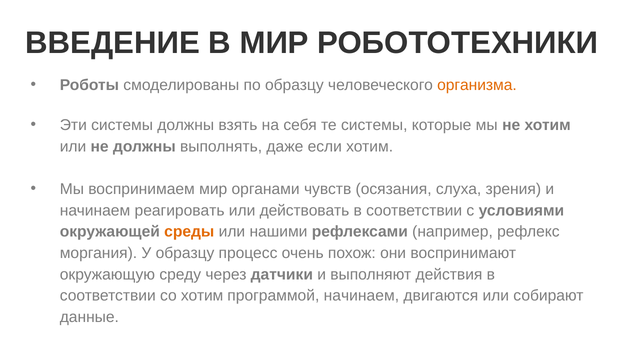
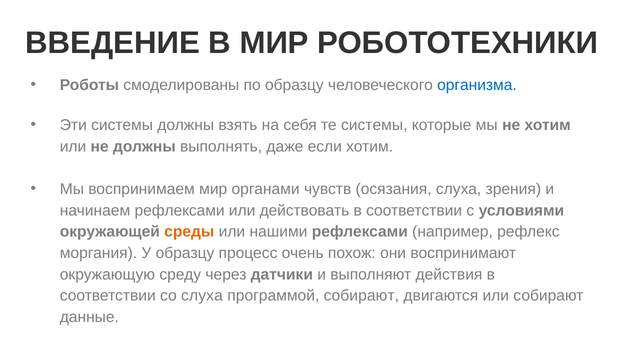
организма colour: orange -> blue
начинаем реагировать: реагировать -> рефлексами
со хотим: хотим -> слуха
программой начинаем: начинаем -> собирают
